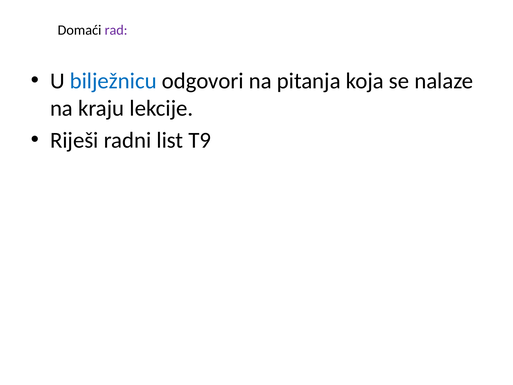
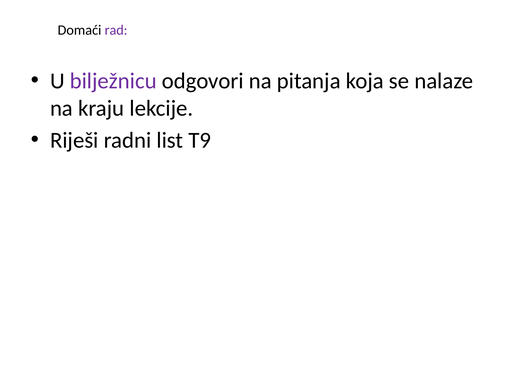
bilježnicu colour: blue -> purple
